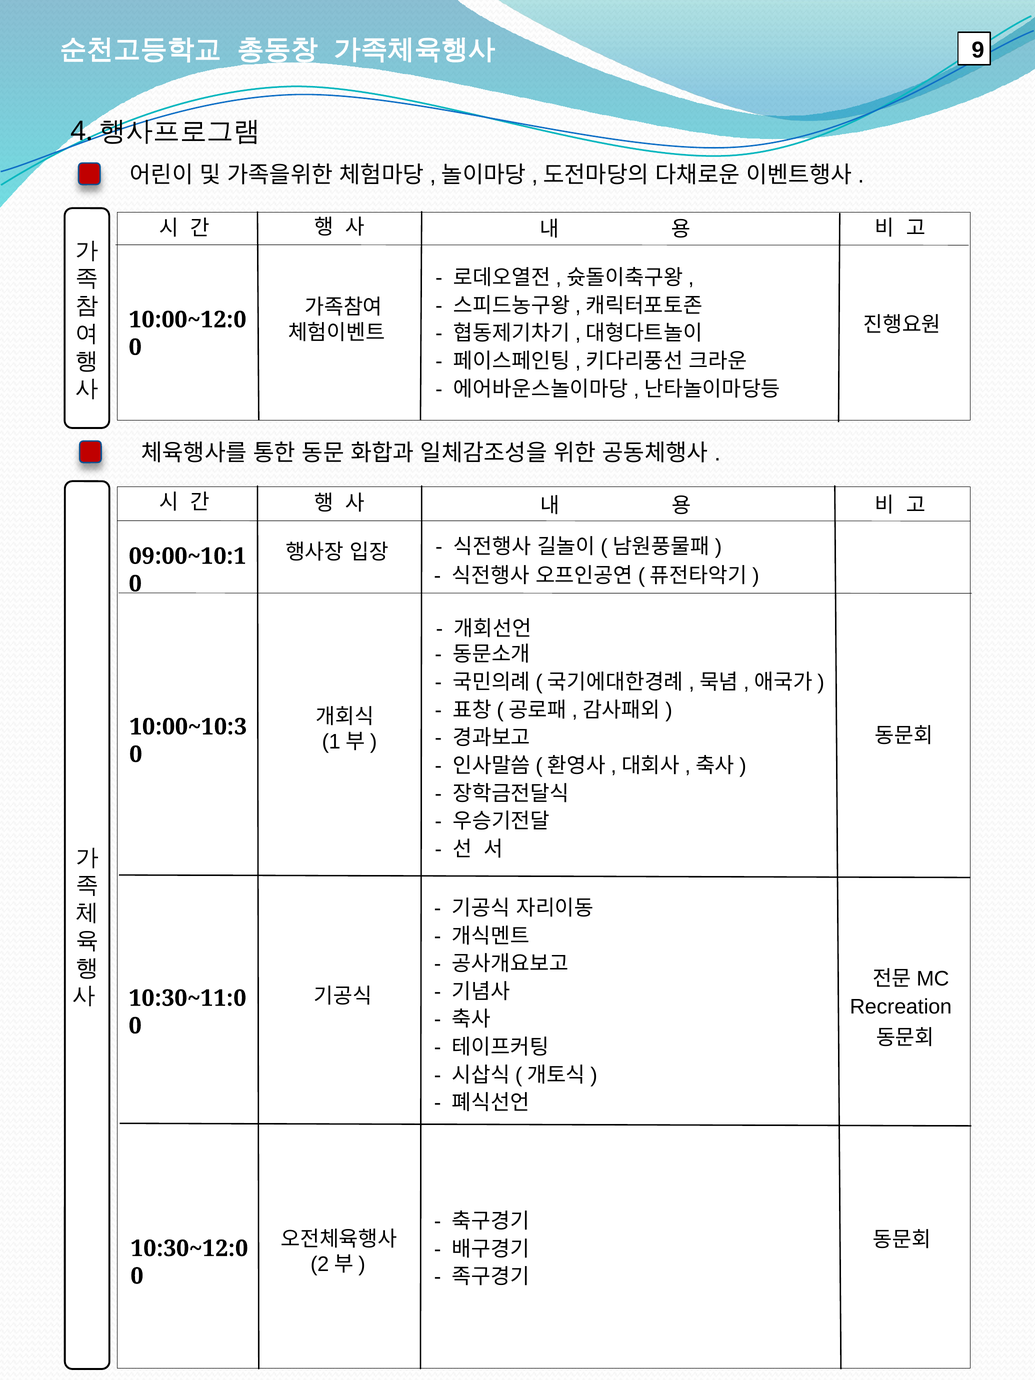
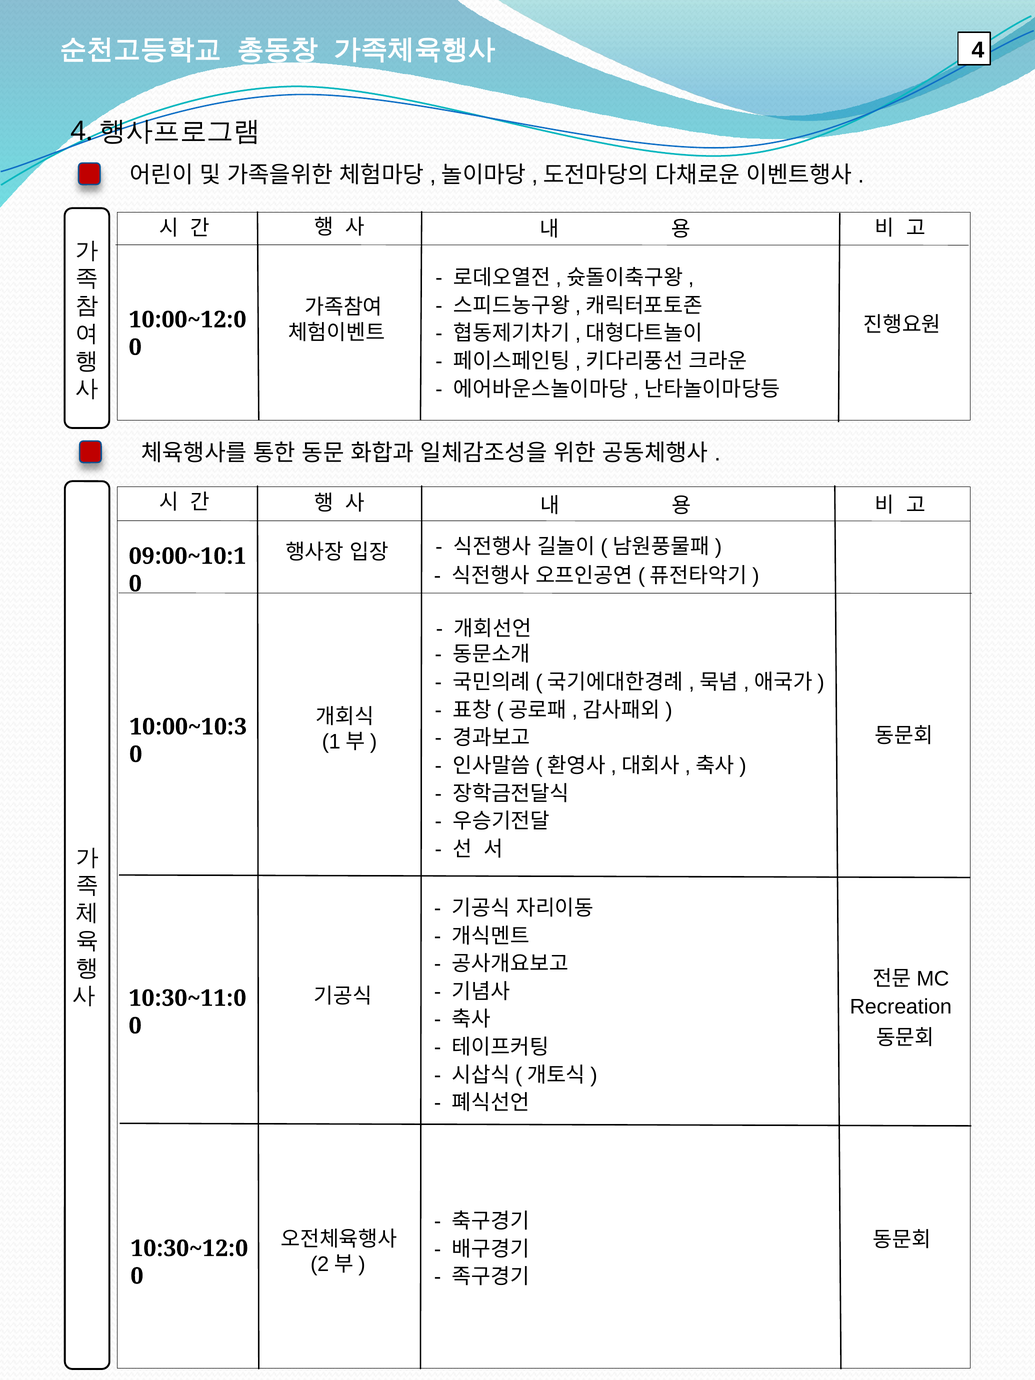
9: 9 -> 4
